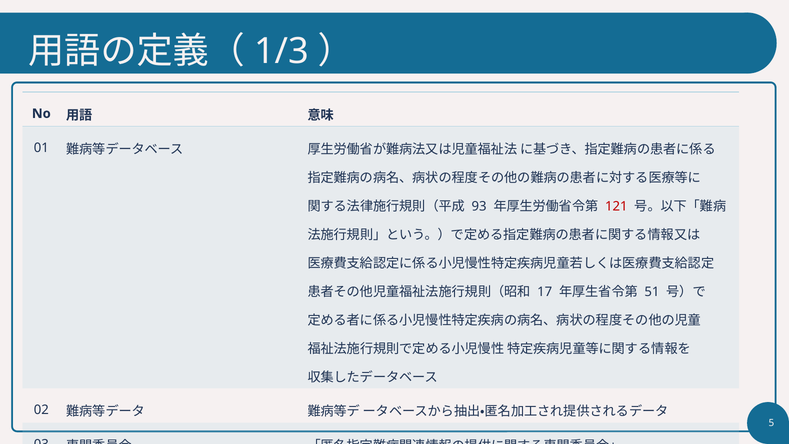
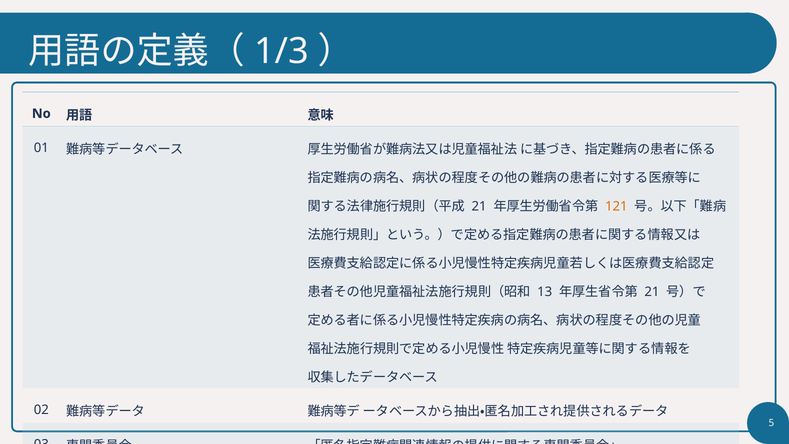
93 at (479, 206): 93 -> 21
121 colour: red -> orange
17: 17 -> 13
51 at (652, 292): 51 -> 21
